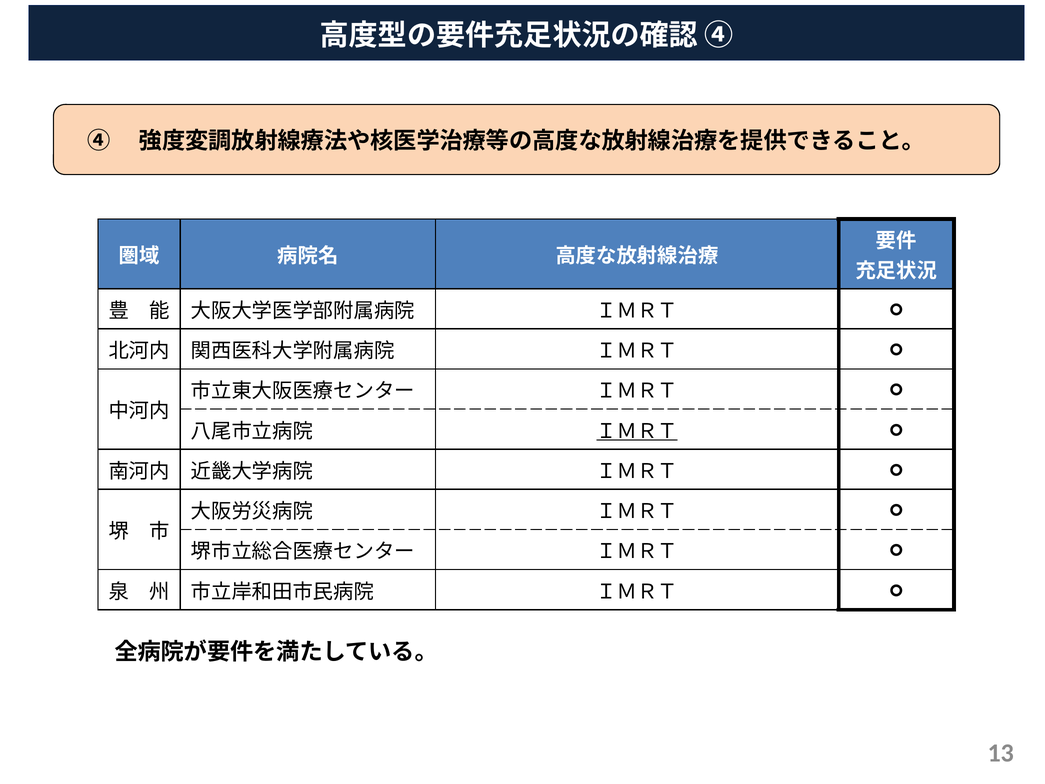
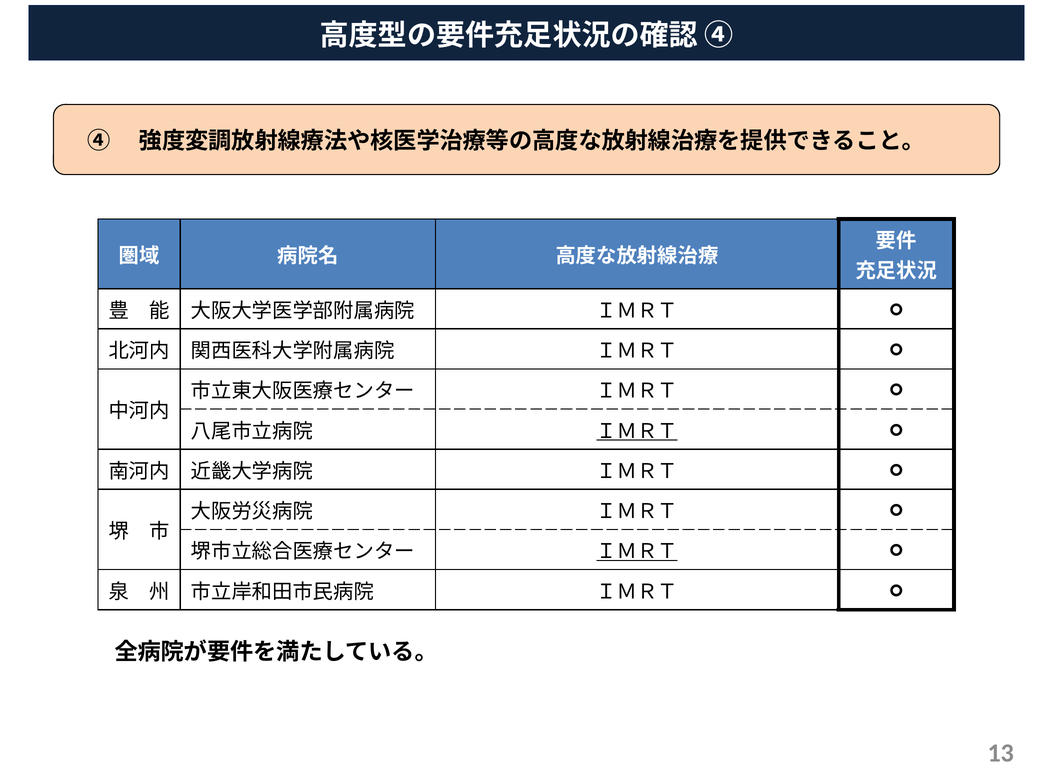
ＩＭＲＴ at (637, 552) underline: none -> present
